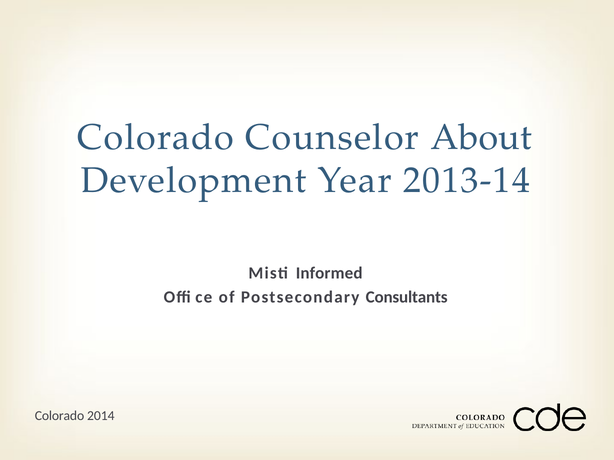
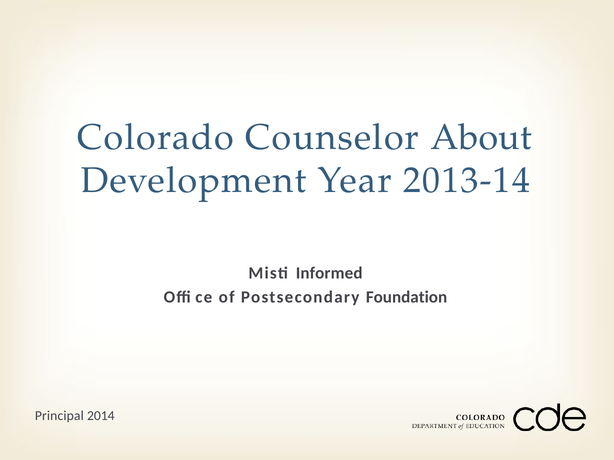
Consultants: Consultants -> Foundation
Colorado at (59, 416): Colorado -> Principal
